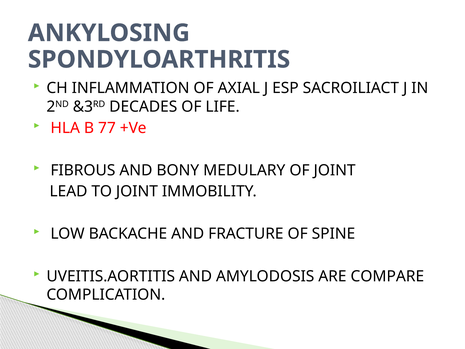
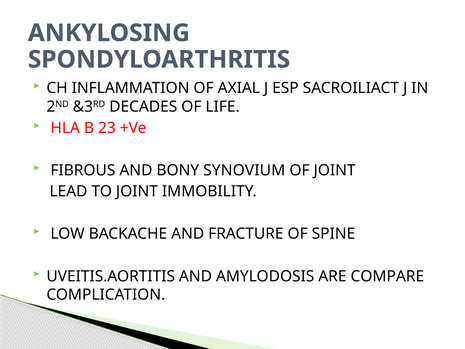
77: 77 -> 23
MEDULARY: MEDULARY -> SYNOVIUM
